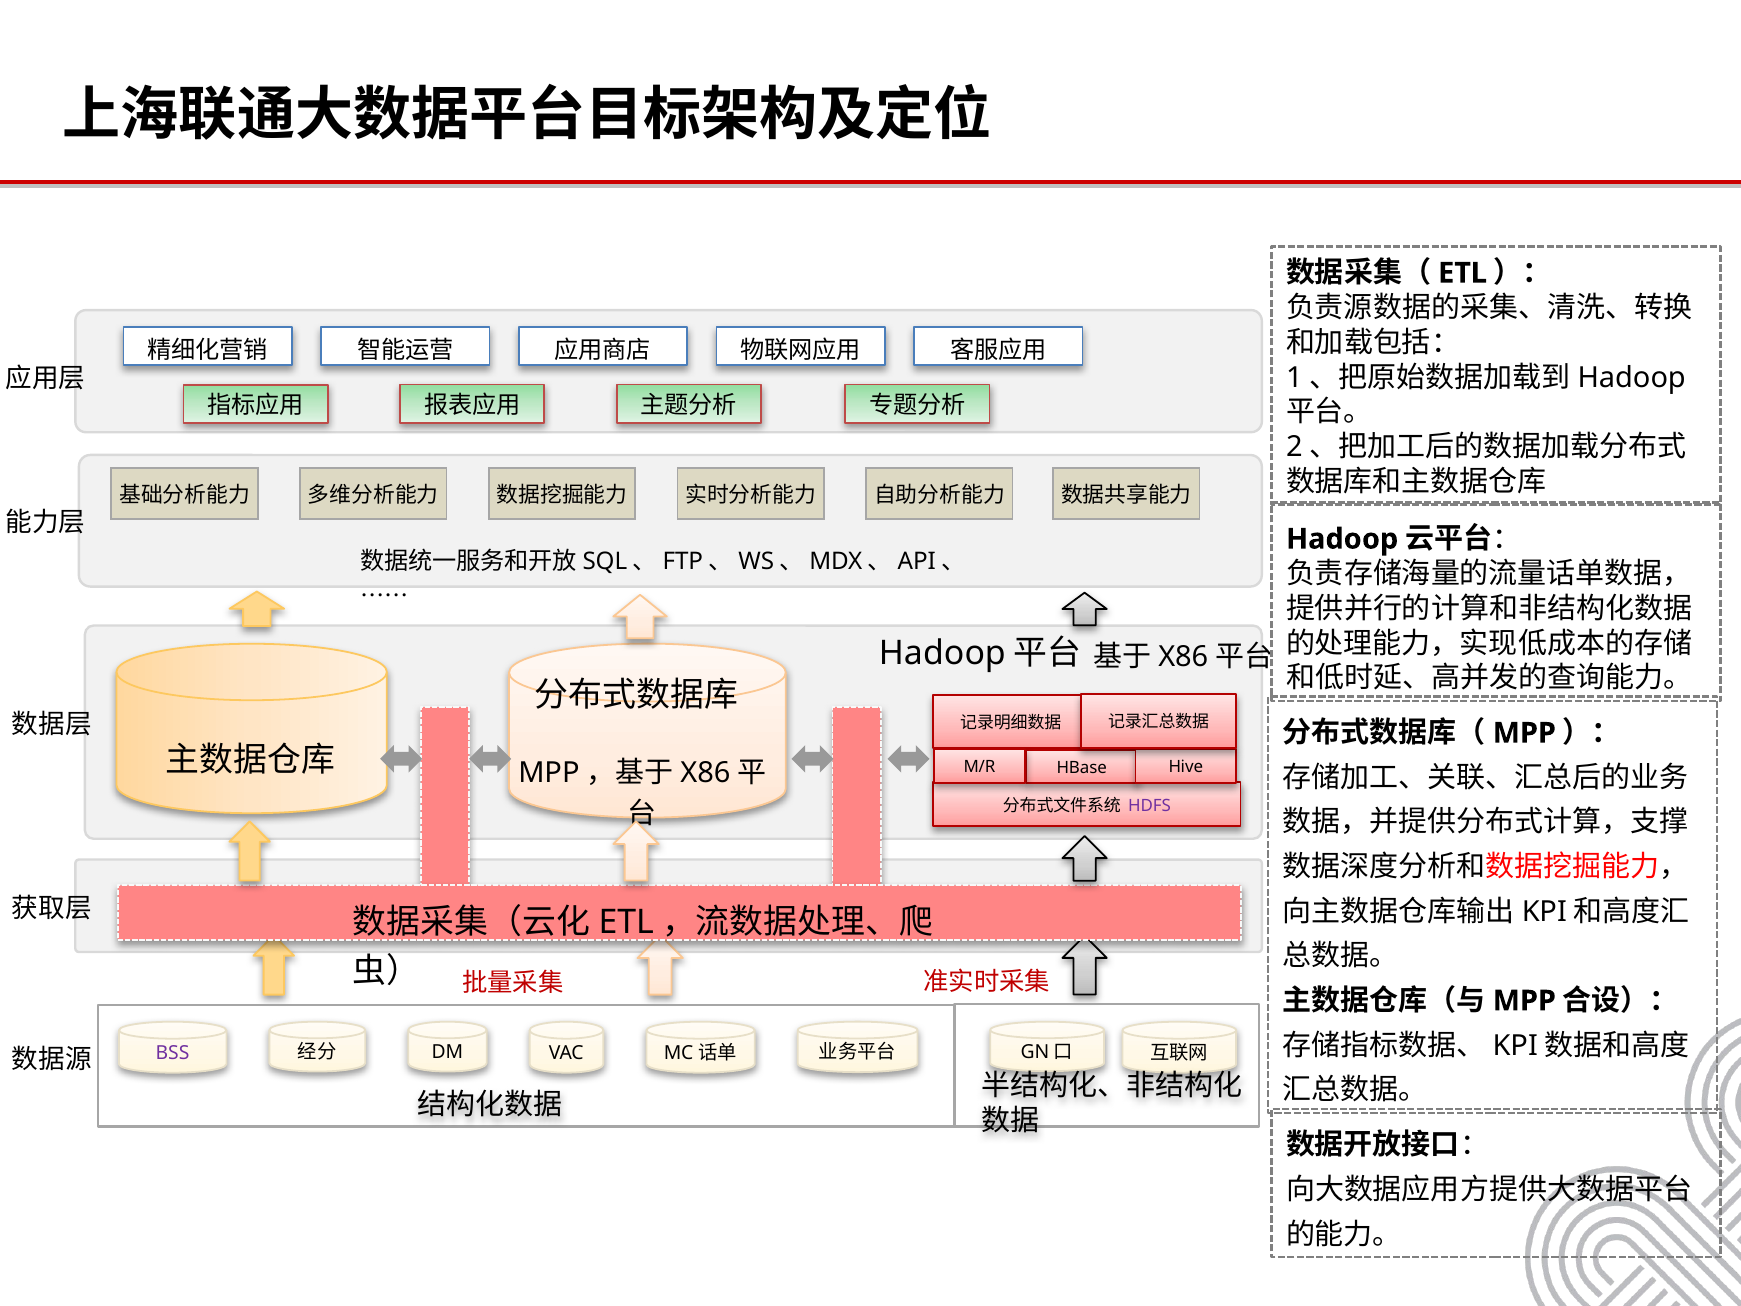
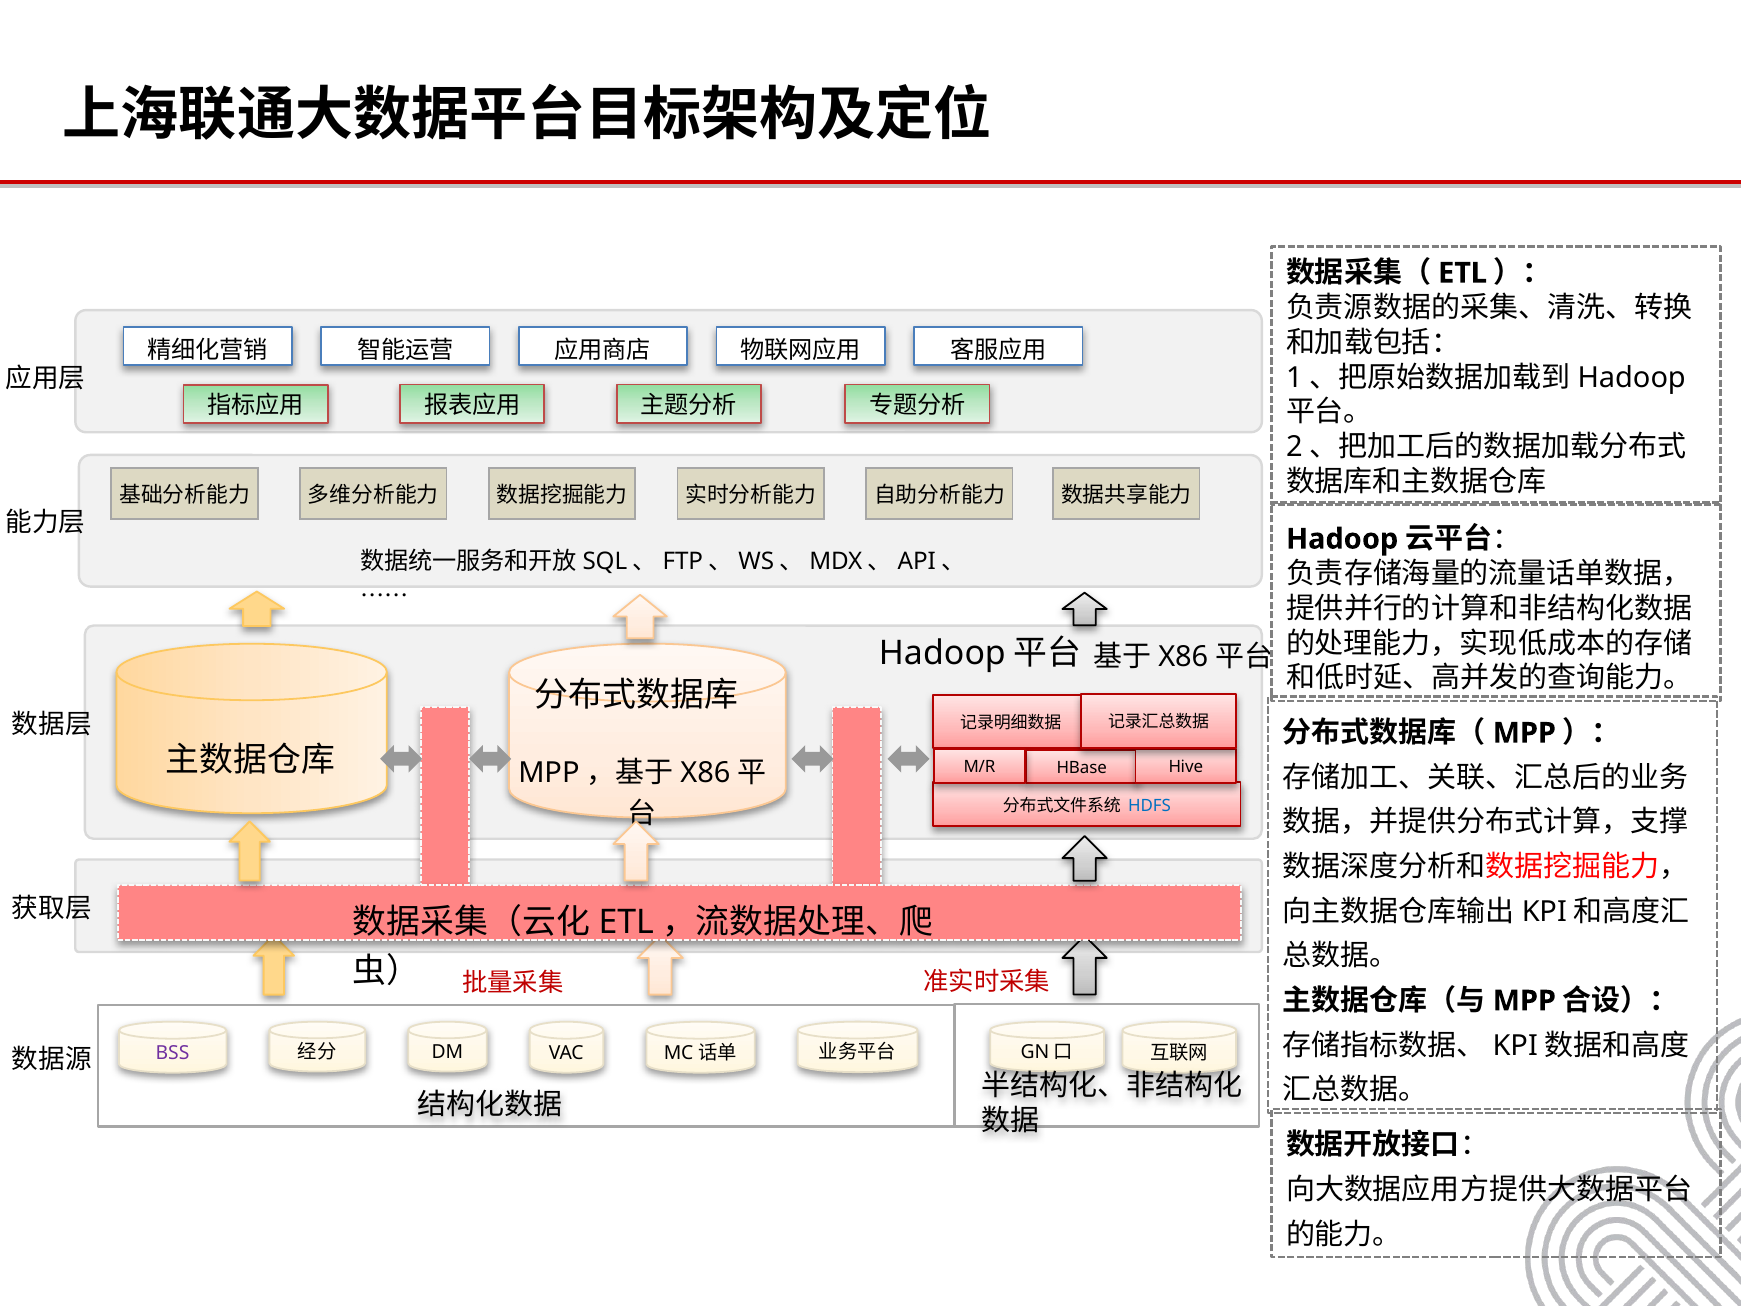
HDFS colour: purple -> blue
